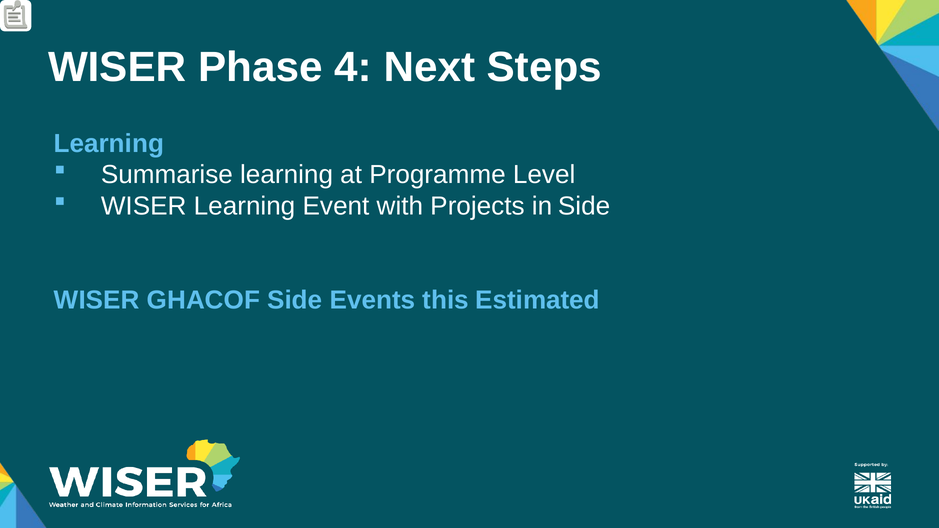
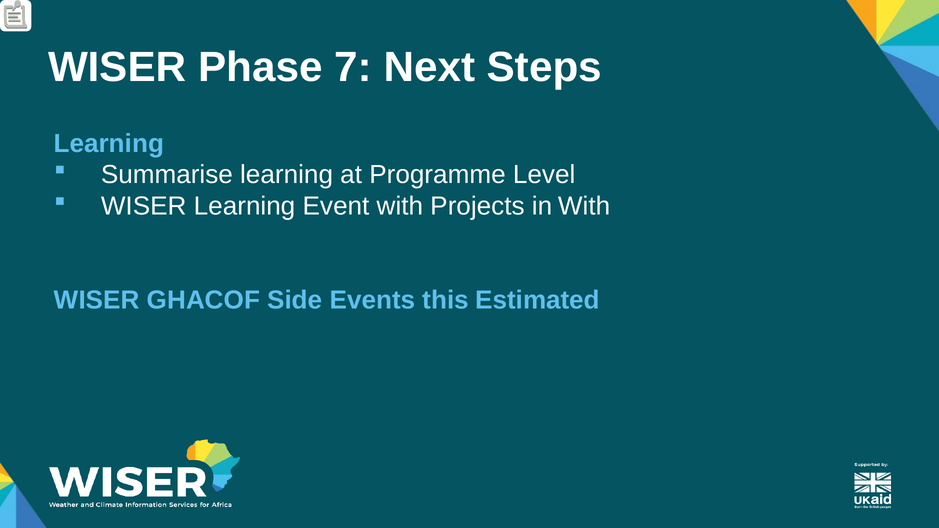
4: 4 -> 7
in Side: Side -> With
